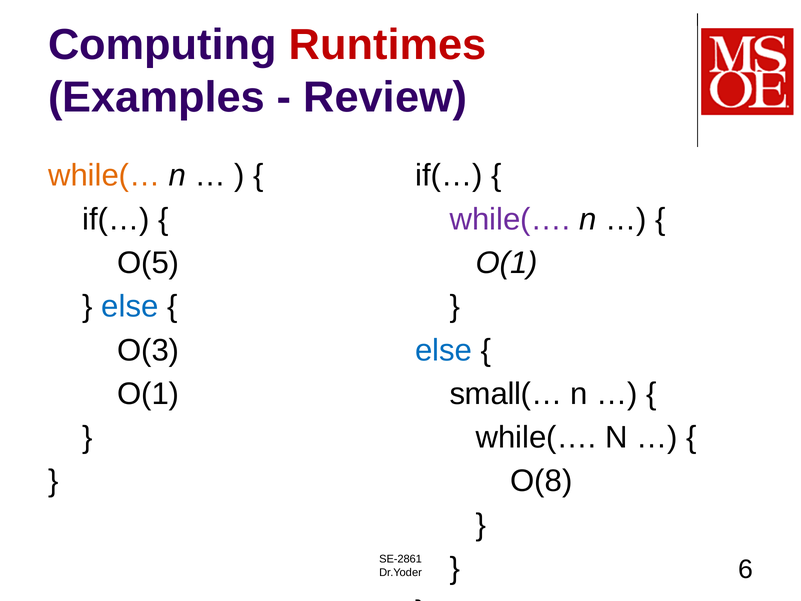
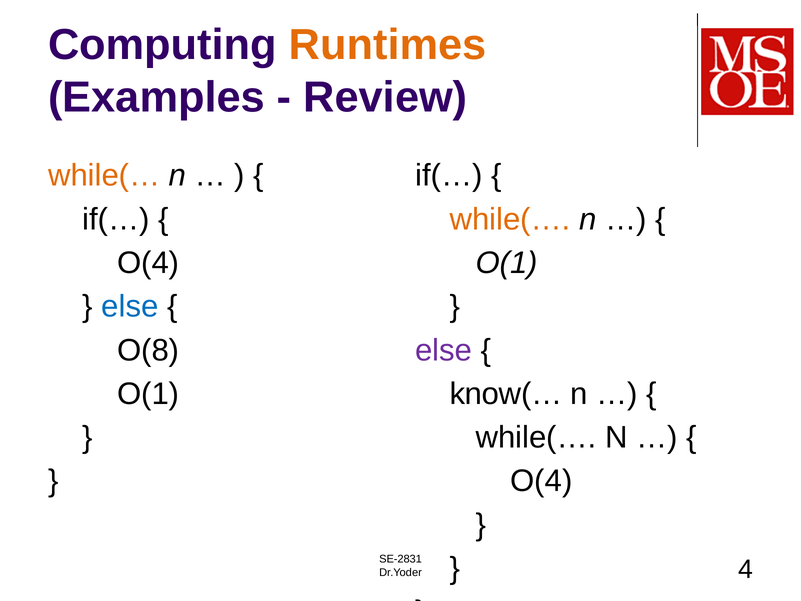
Runtimes colour: red -> orange
while(… at (510, 219) colour: purple -> orange
O(5 at (148, 263): O(5 -> O(4
O(3: O(3 -> O(8
else at (444, 350) colour: blue -> purple
small(…: small(… -> know(…
O(8 at (541, 481): O(8 -> O(4
SE-2861: SE-2861 -> SE-2831
6: 6 -> 4
